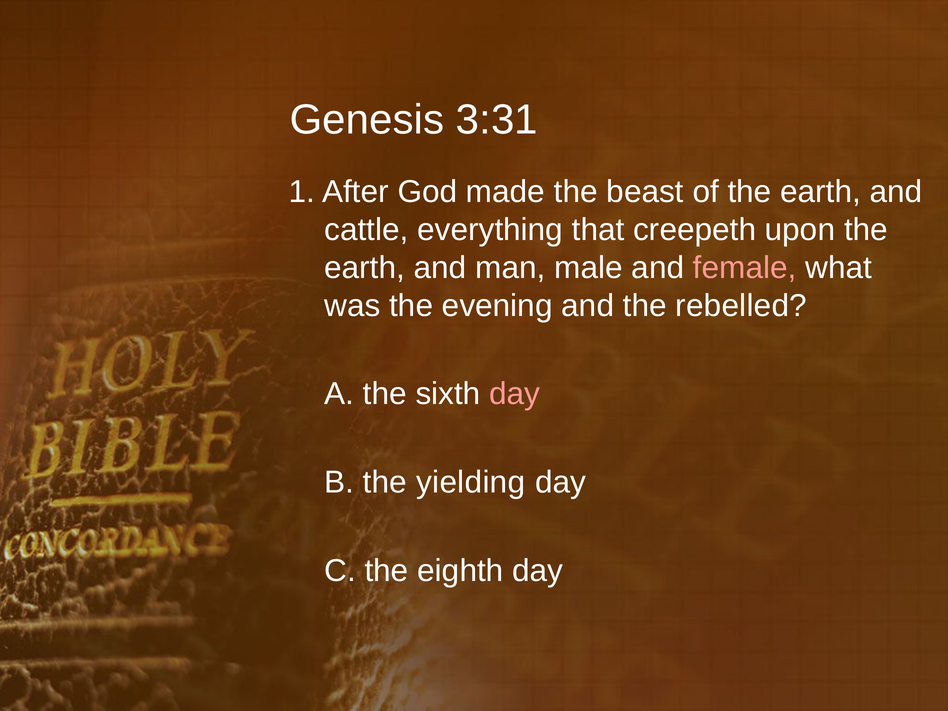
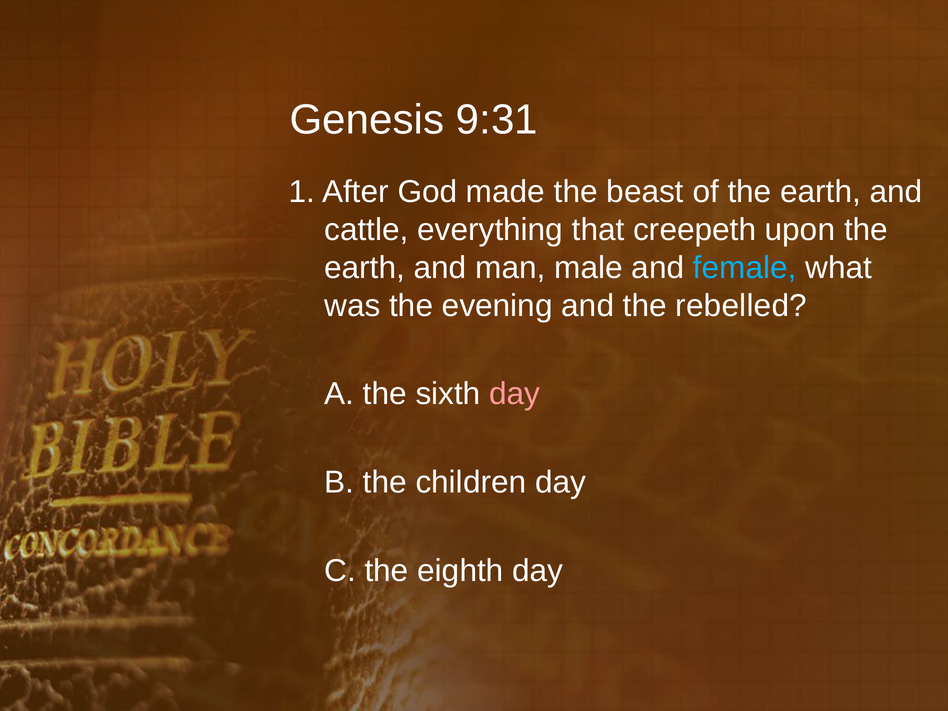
3:31: 3:31 -> 9:31
female colour: pink -> light blue
yielding: yielding -> children
